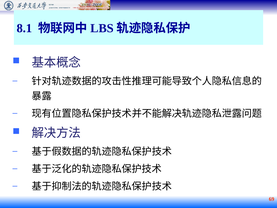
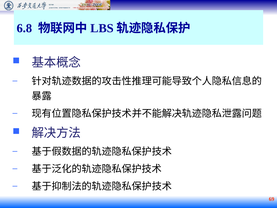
8.1: 8.1 -> 6.8
